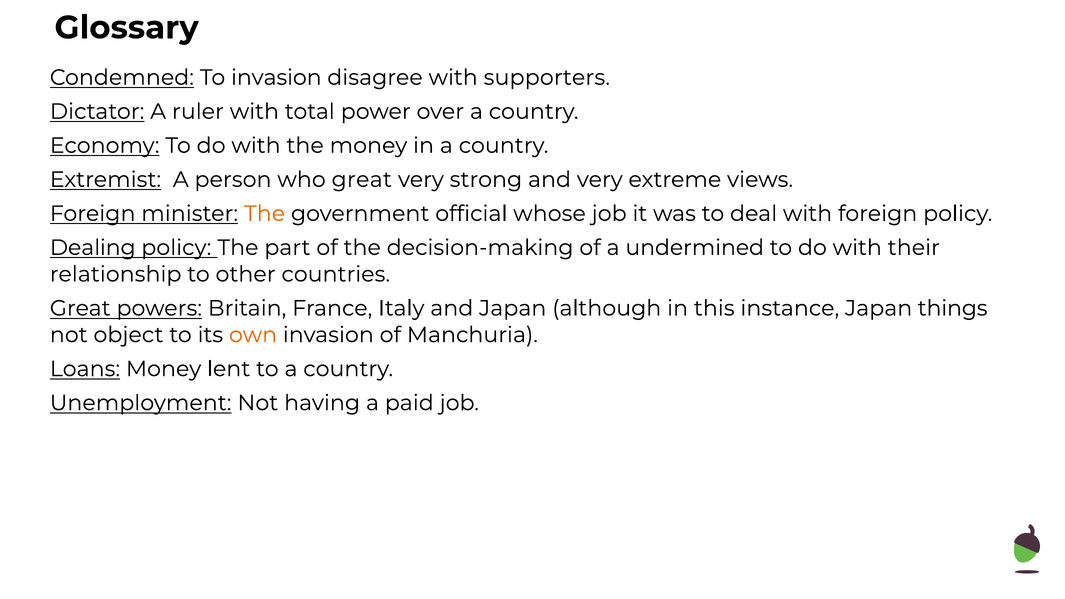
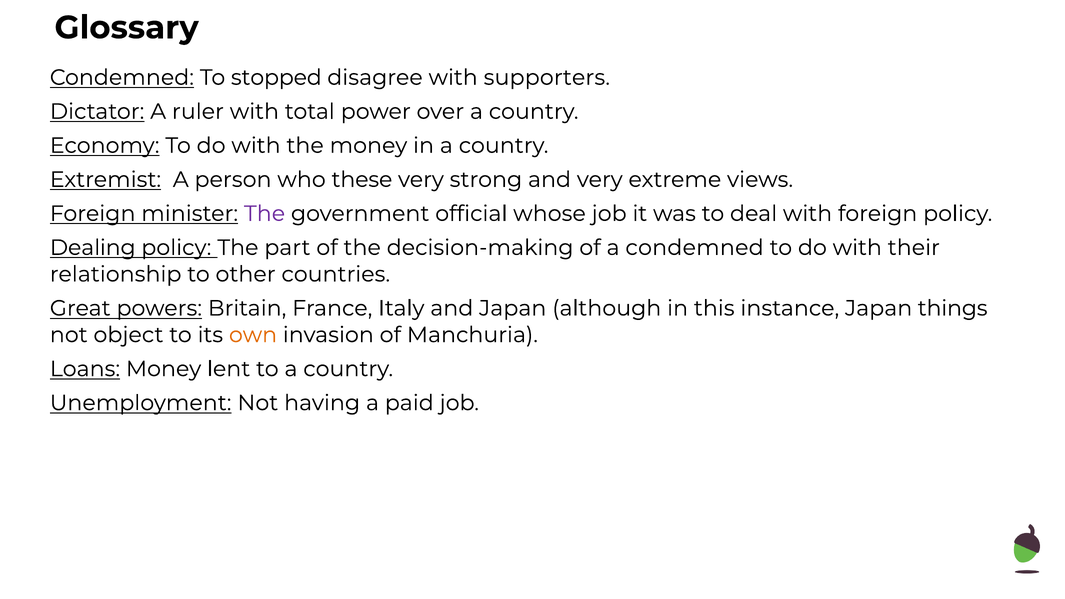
To invasion: invasion -> stopped
who great: great -> these
The at (265, 214) colour: orange -> purple
a undermined: undermined -> condemned
